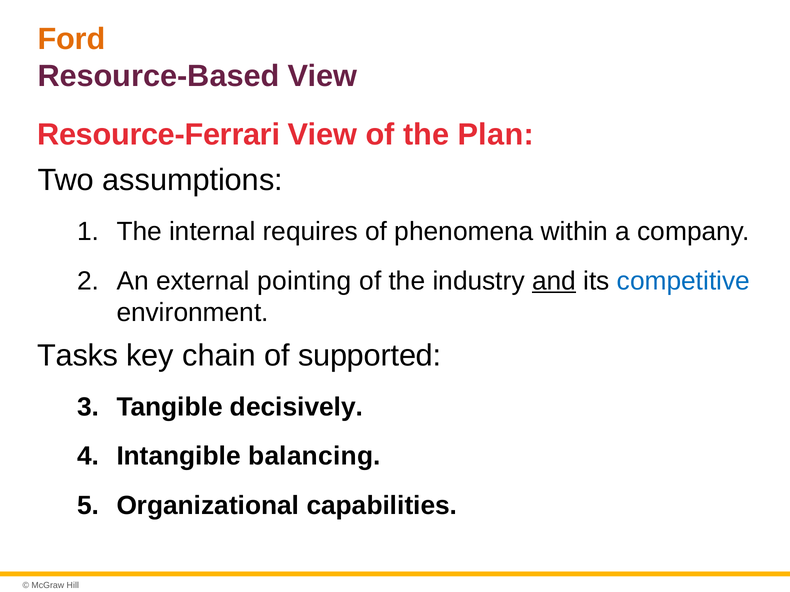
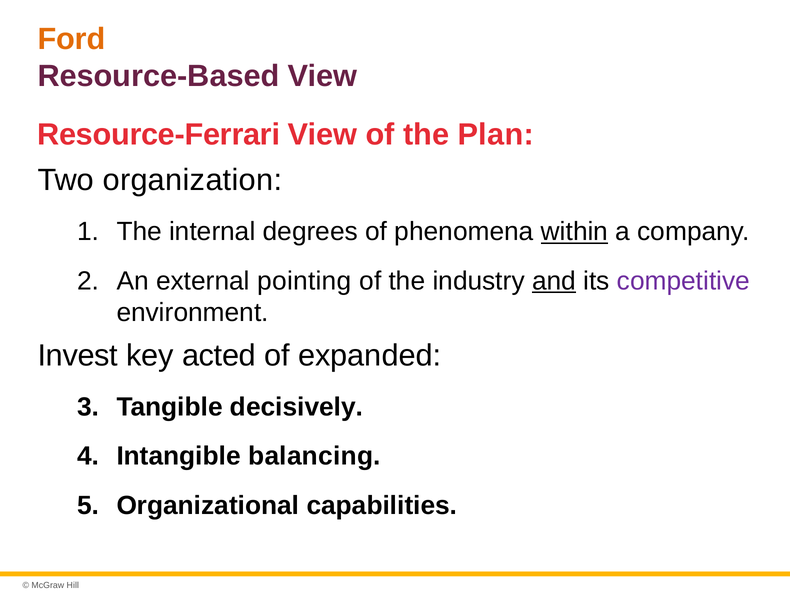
assumptions: assumptions -> organization
requires: requires -> degrees
within underline: none -> present
competitive colour: blue -> purple
Tasks: Tasks -> Invest
chain: chain -> acted
supported: supported -> expanded
